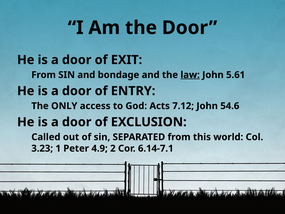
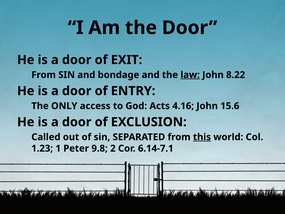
5.61: 5.61 -> 8.22
7.12: 7.12 -> 4.16
54.6: 54.6 -> 15.6
this underline: none -> present
3.23: 3.23 -> 1.23
4.9: 4.9 -> 9.8
